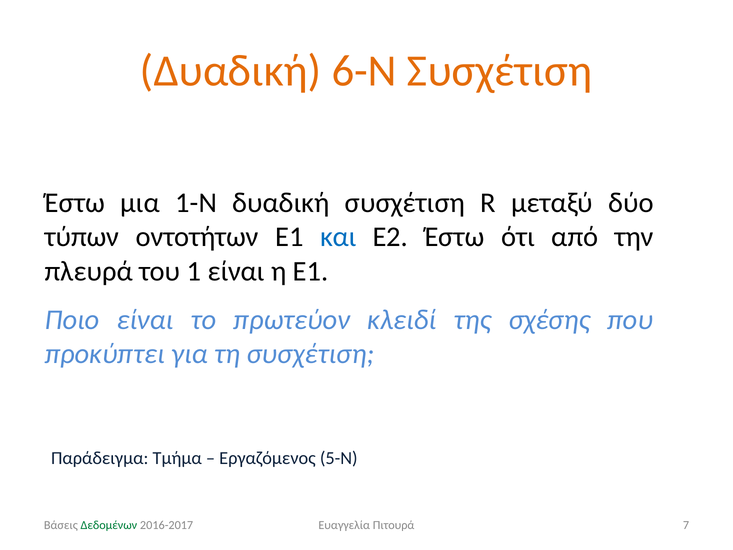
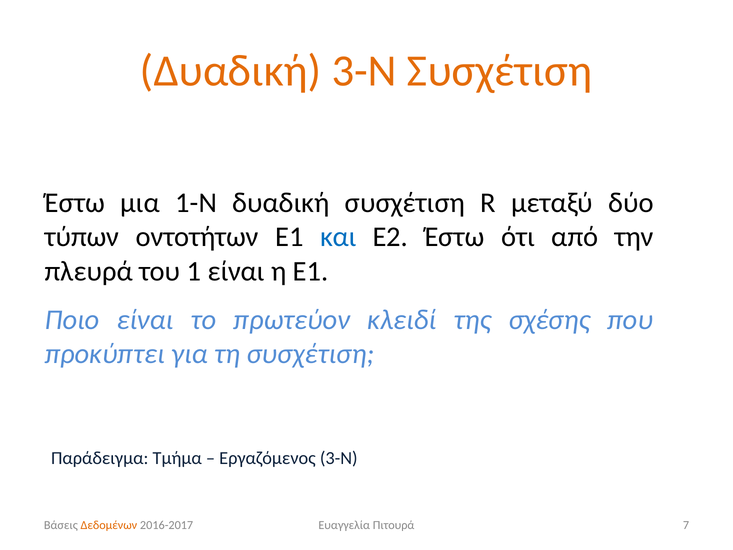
Δυαδική 6-Ν: 6-Ν -> 3-Ν
Εργαζόμενος 5-Ν: 5-Ν -> 3-Ν
Δεδομένων colour: green -> orange
